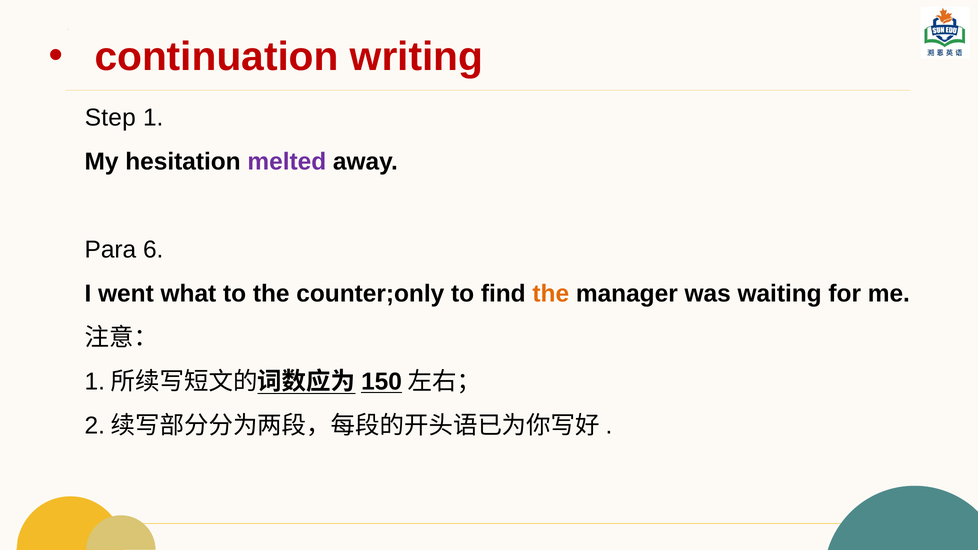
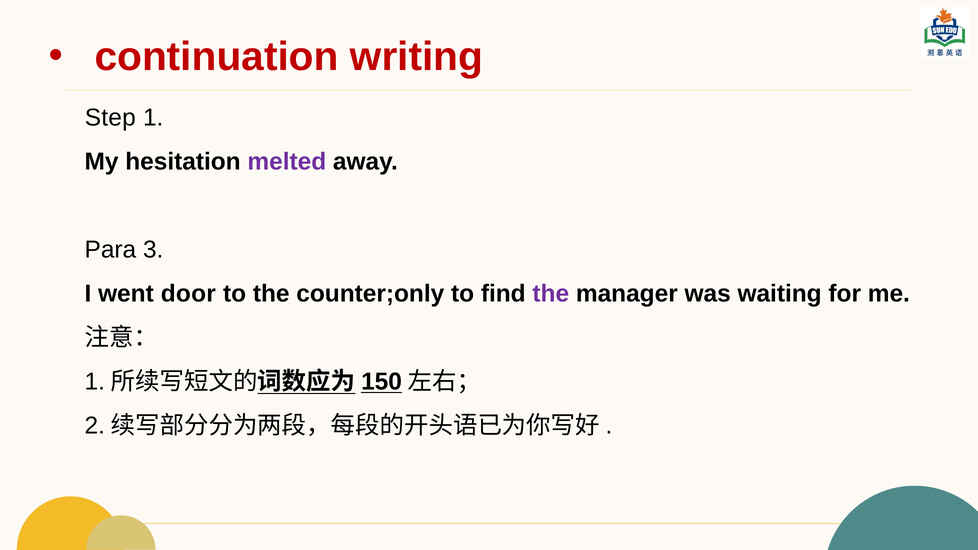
6: 6 -> 3
what: what -> door
the at (551, 294) colour: orange -> purple
